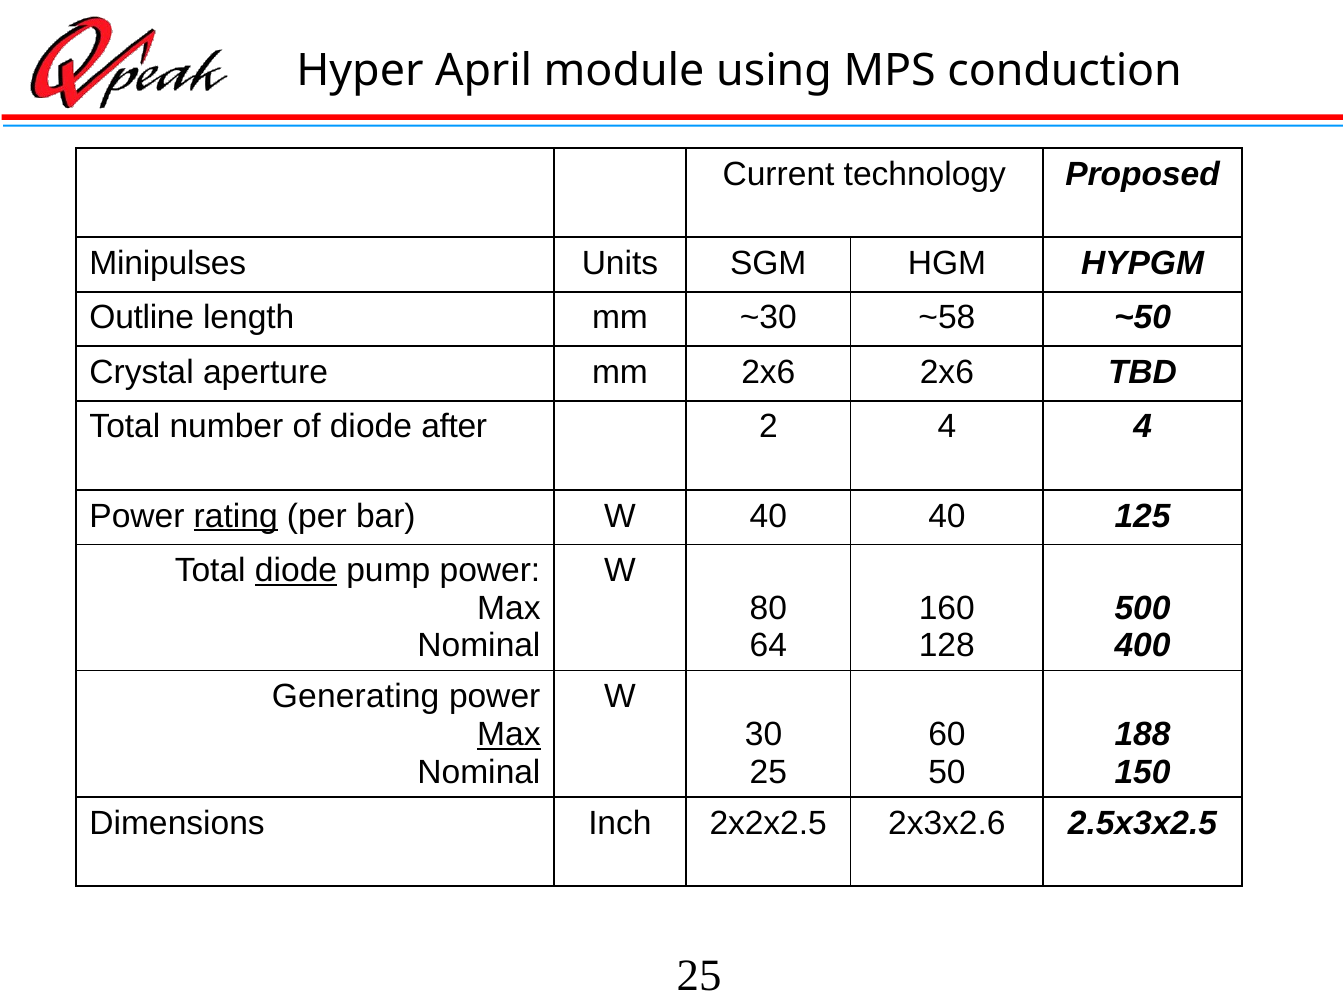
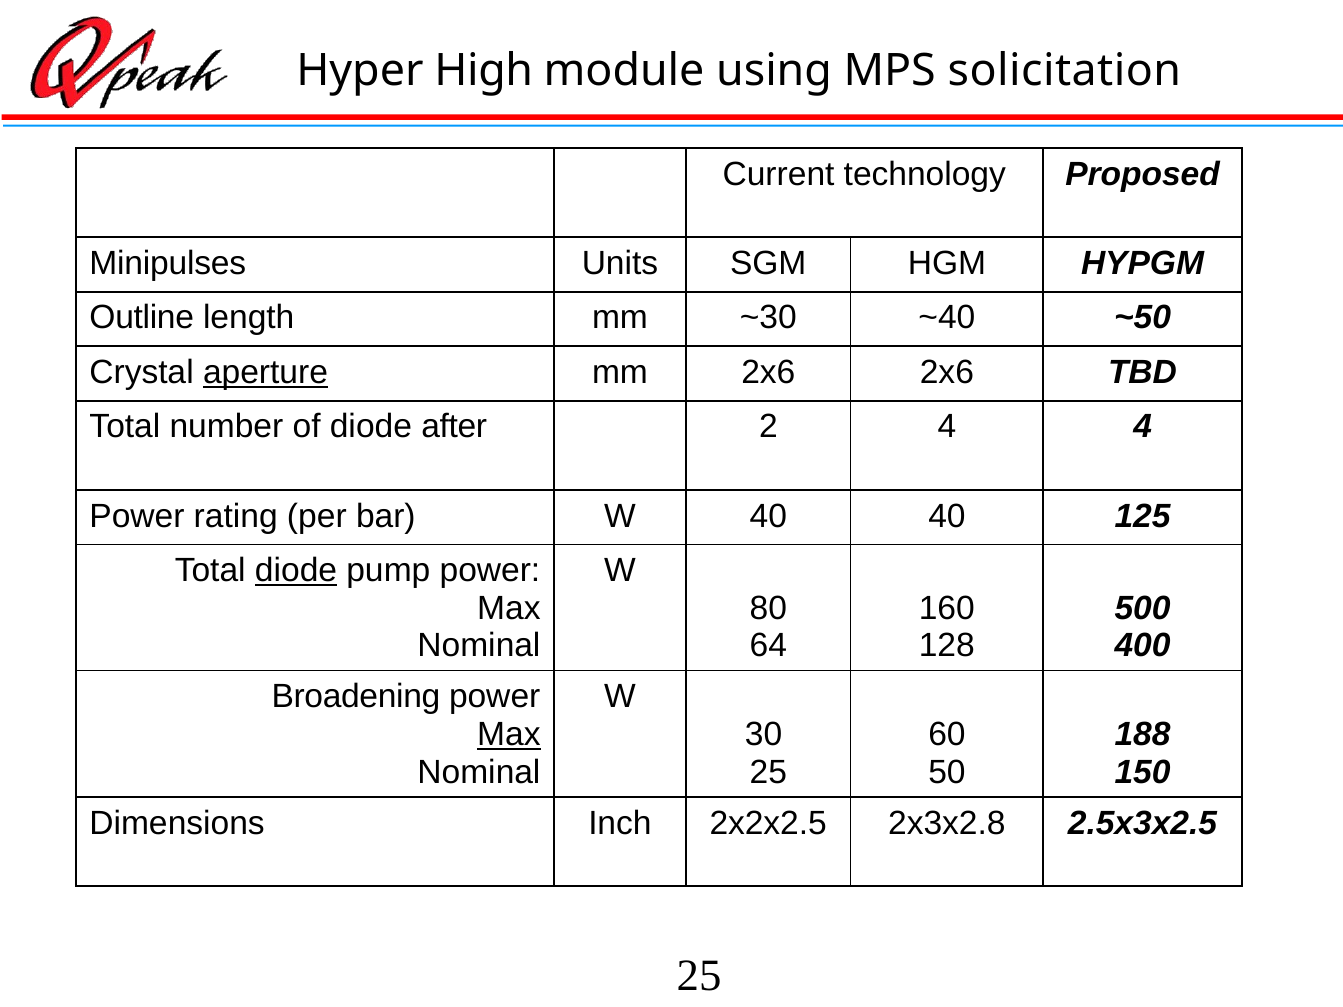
April: April -> High
conduction: conduction -> solicitation
~58: ~58 -> ~40
aperture underline: none -> present
rating underline: present -> none
Generating: Generating -> Broadening
2x3x2.6: 2x3x2.6 -> 2x3x2.8
